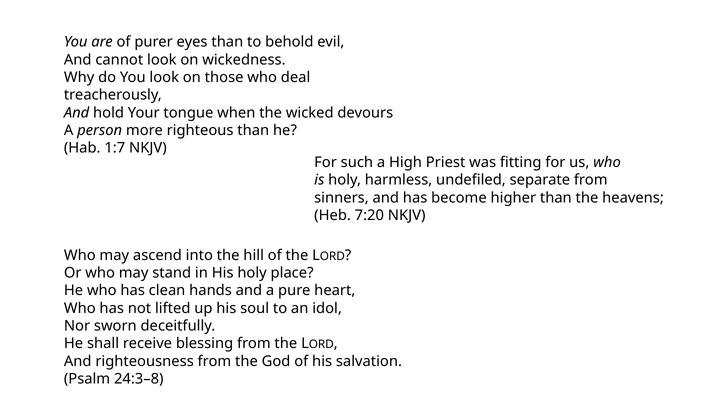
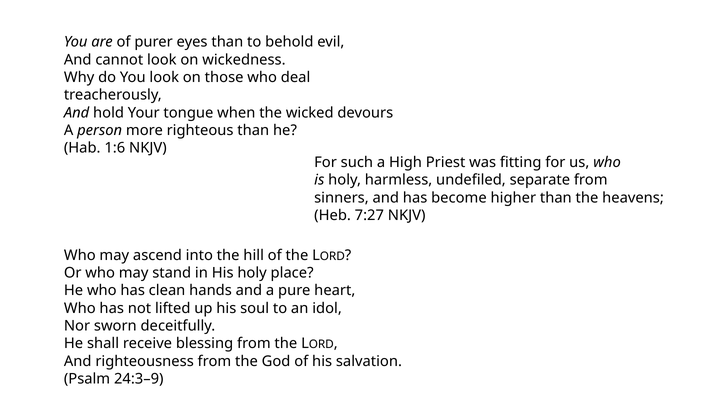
1:7: 1:7 -> 1:6
7:20: 7:20 -> 7:27
24:3–8: 24:3–8 -> 24:3–9
